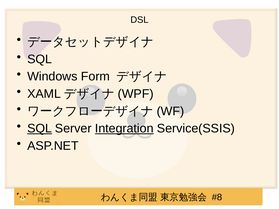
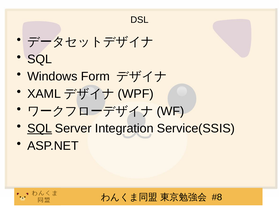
Integration underline: present -> none
